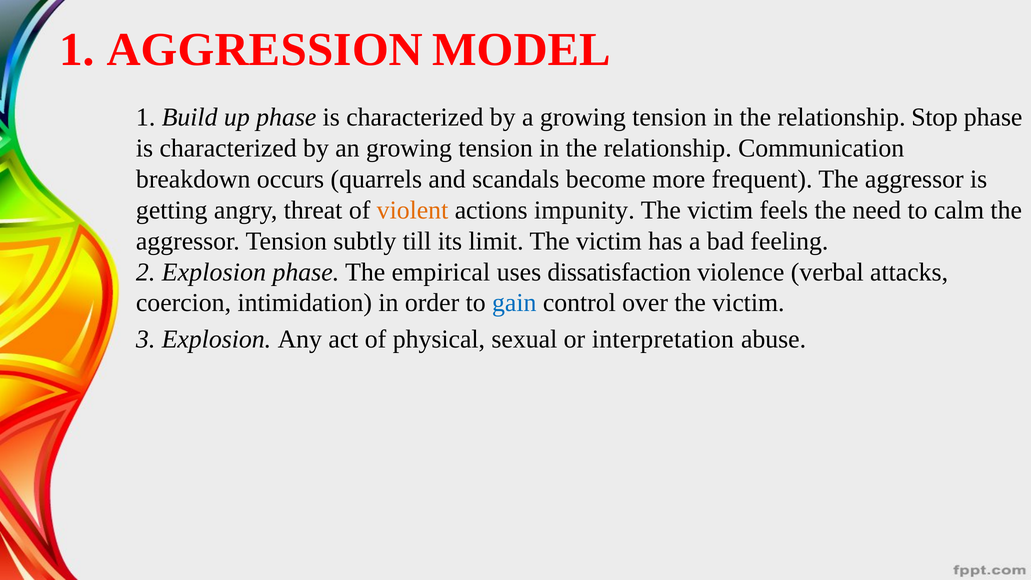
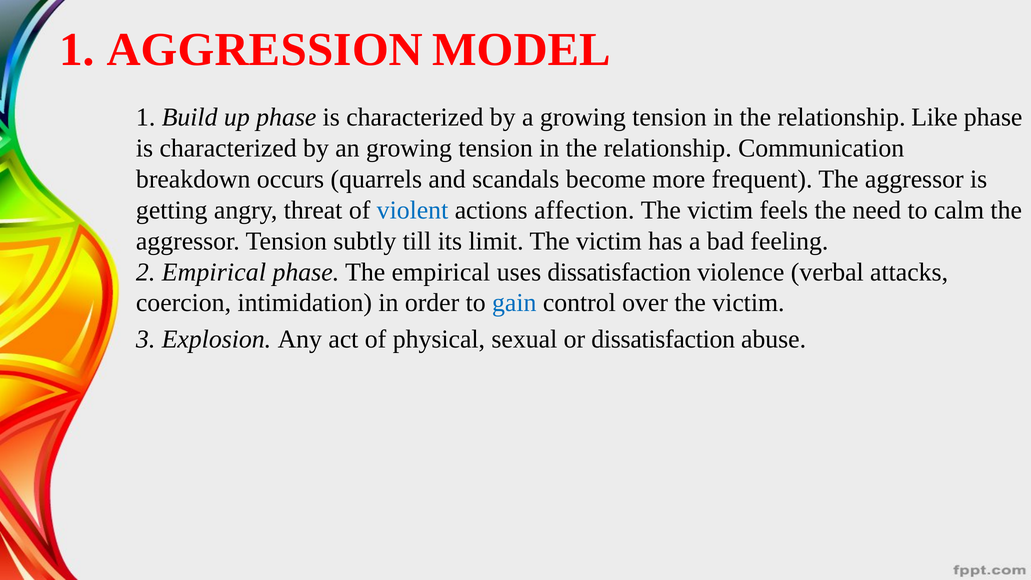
Stop: Stop -> Like
violent colour: orange -> blue
impunity: impunity -> affection
2 Explosion: Explosion -> Empirical
or interpretation: interpretation -> dissatisfaction
